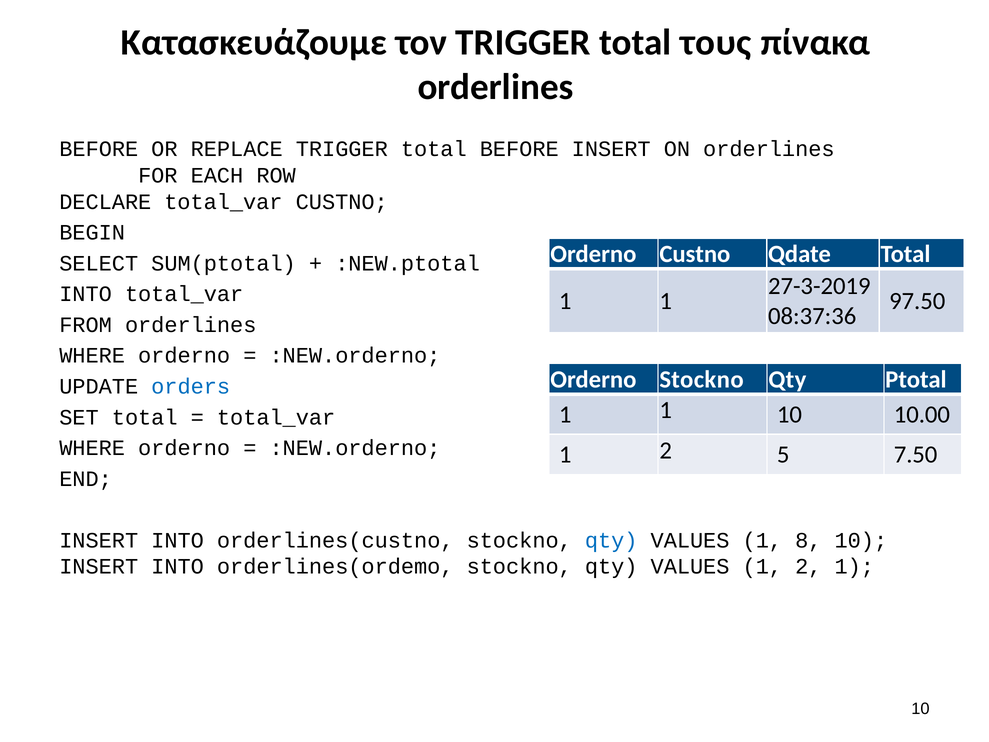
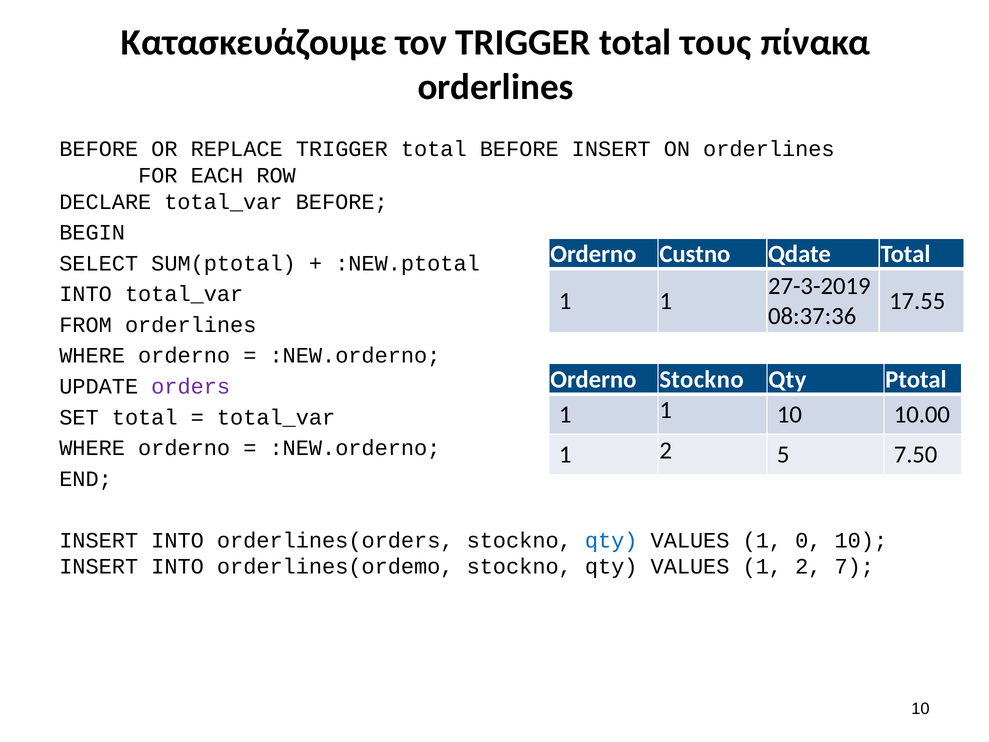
total_var CUSTNO: CUSTNO -> BEFORE
97.50: 97.50 -> 17.55
orders colour: blue -> purple
orderlines(custno: orderlines(custno -> orderlines(orders
8: 8 -> 0
2 1: 1 -> 7
